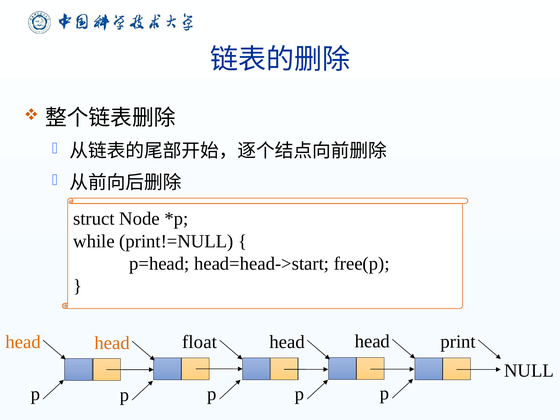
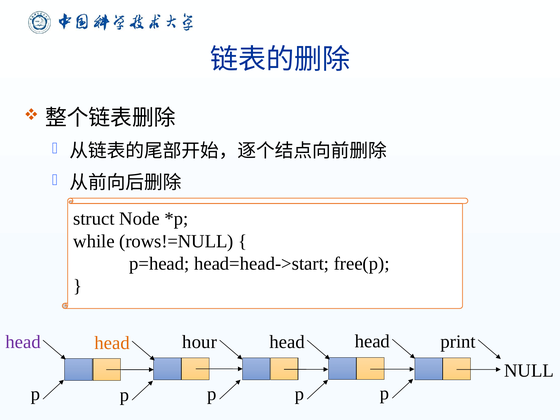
print!=NULL: print!=NULL -> rows!=NULL
head at (23, 342) colour: orange -> purple
float: float -> hour
